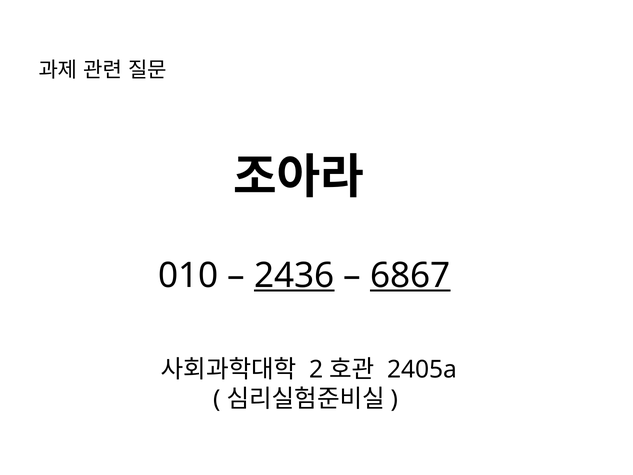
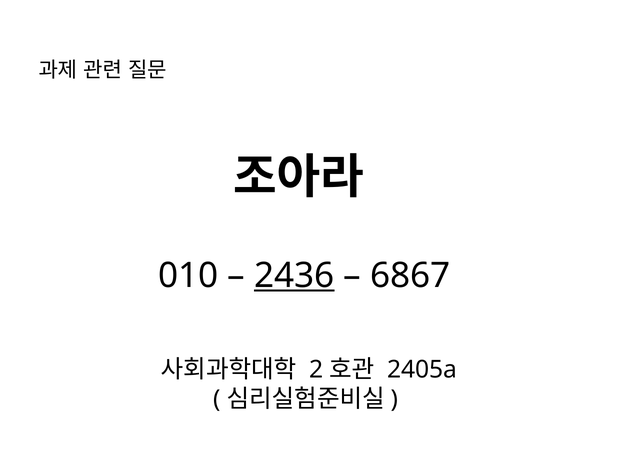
6867 underline: present -> none
